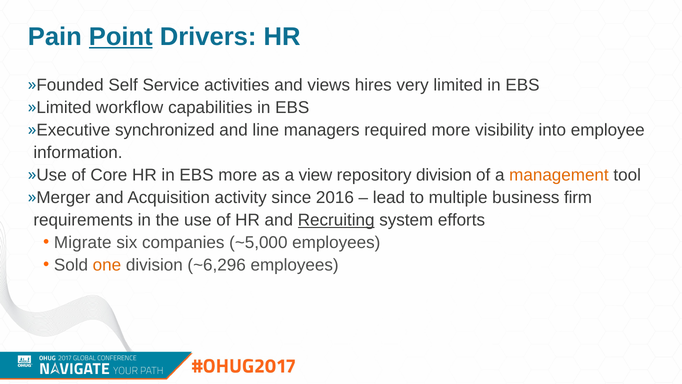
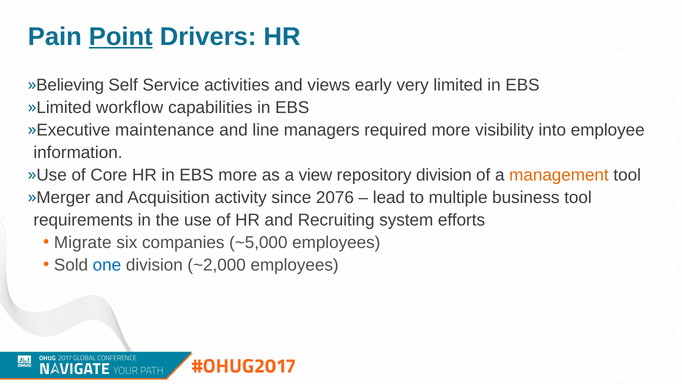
Founded: Founded -> Believing
hires: hires -> early
synchronized: synchronized -> maintenance
2016: 2016 -> 2076
business firm: firm -> tool
Recruiting underline: present -> none
one colour: orange -> blue
~6,296: ~6,296 -> ~2,000
